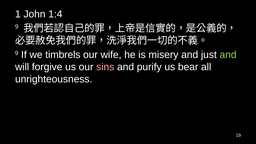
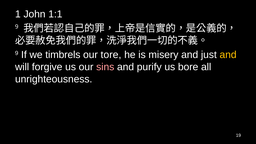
1:4: 1:4 -> 1:1
wife: wife -> tore
and at (228, 55) colour: light green -> yellow
bear: bear -> bore
